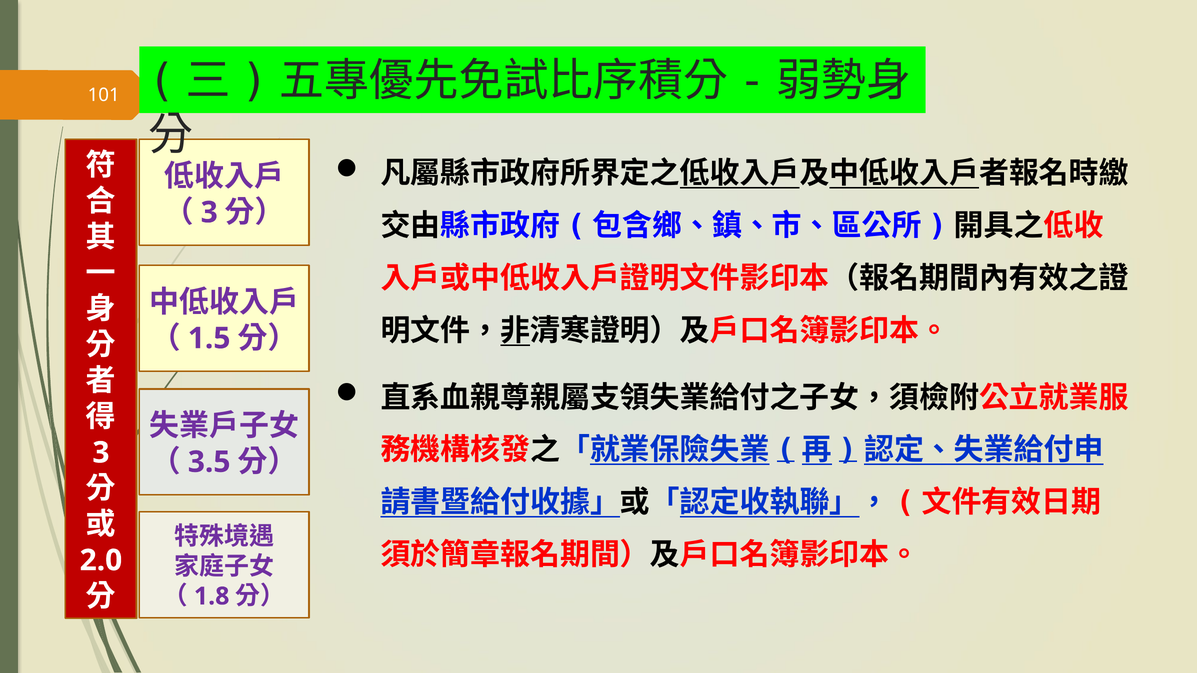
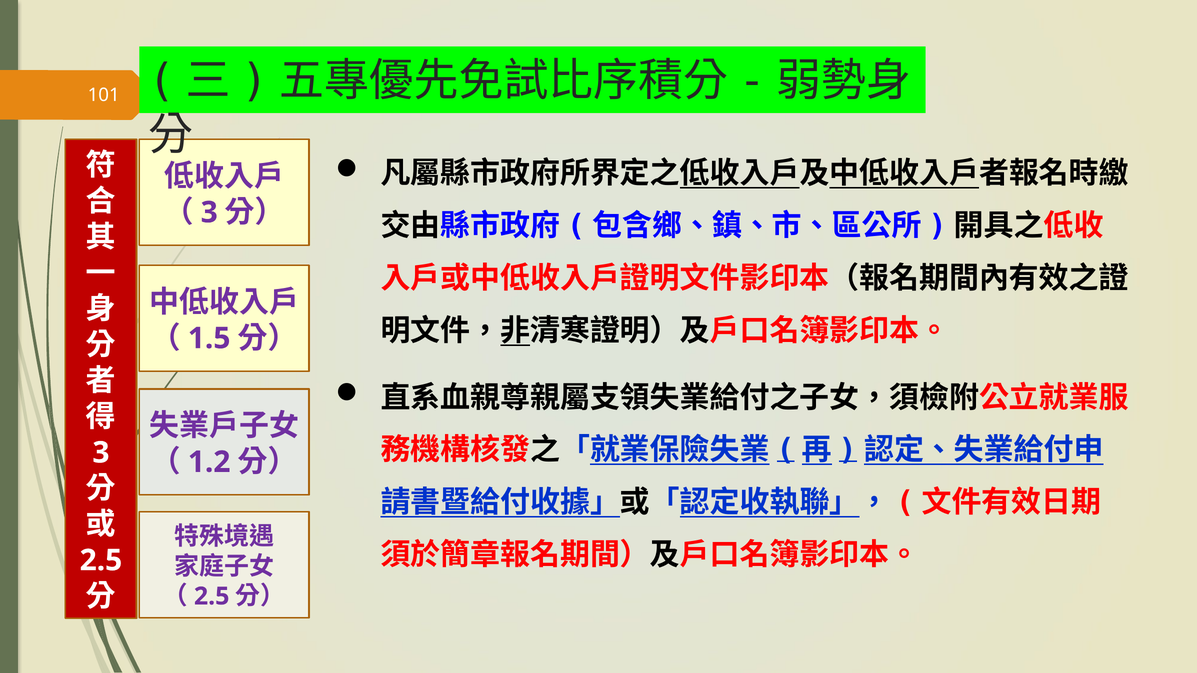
3.5: 3.5 -> 1.2
2.0 at (101, 561): 2.0 -> 2.5
1.8 at (212, 597): 1.8 -> 2.5
